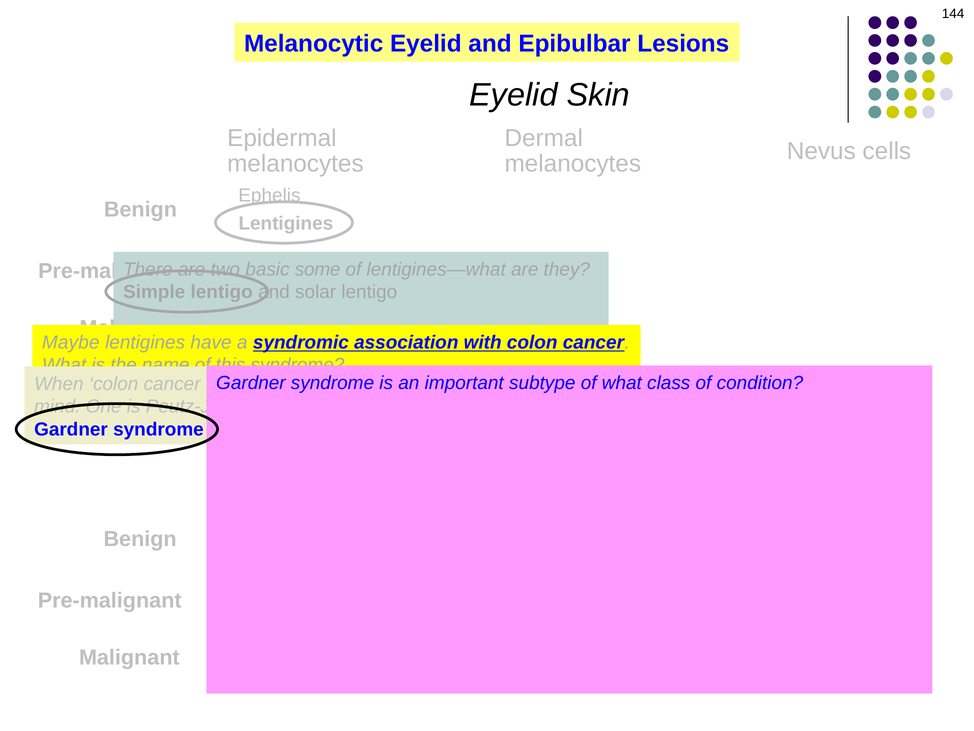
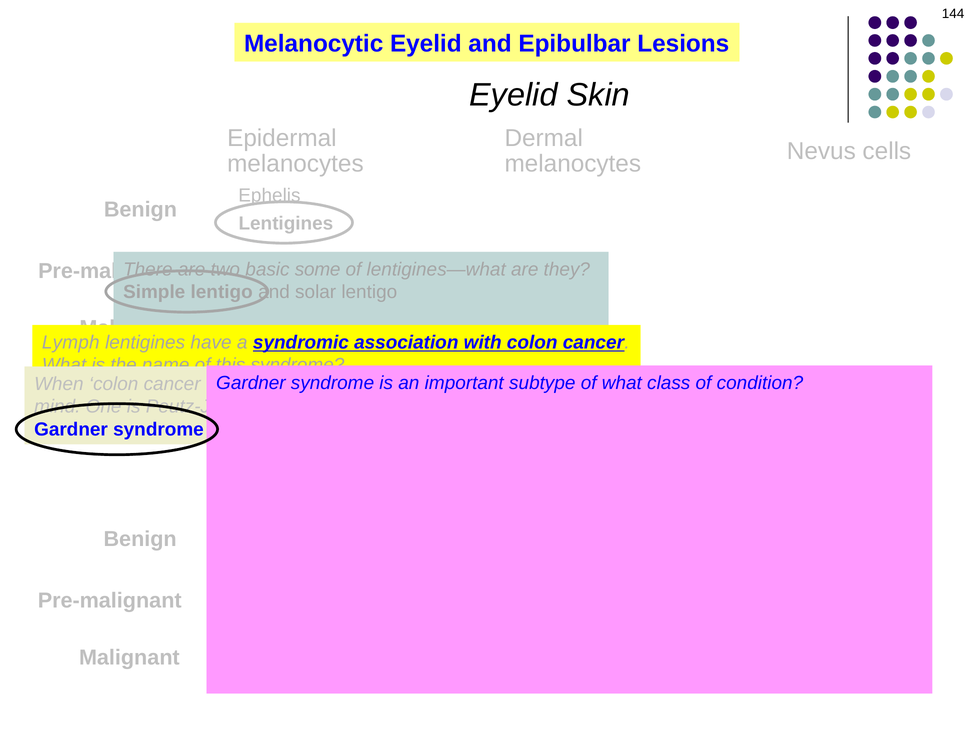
Maybe at (71, 342): Maybe -> Lymph
